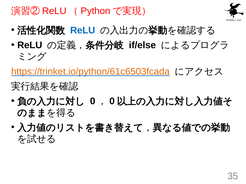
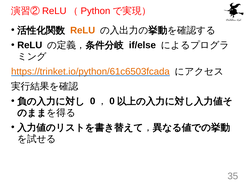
ReLU at (83, 30) colour: blue -> orange
